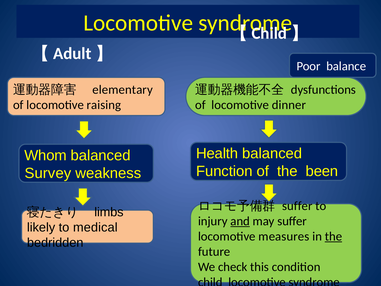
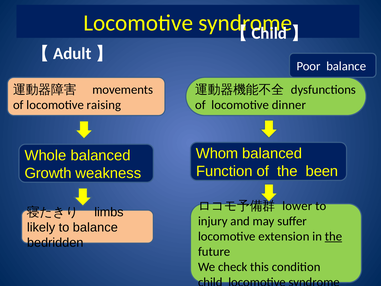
elementary: elementary -> movements
Health: Health -> Whom
Whom: Whom -> Whole
Survey: Survey -> Growth
suffer at (297, 206): suffer -> lower
and underline: present -> none
to medical: medical -> balance
measures: measures -> extension
